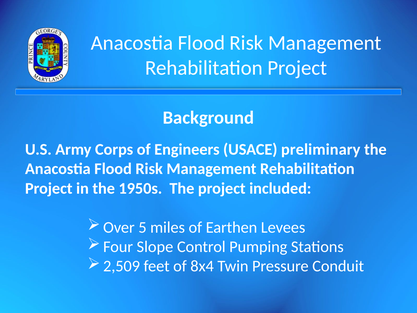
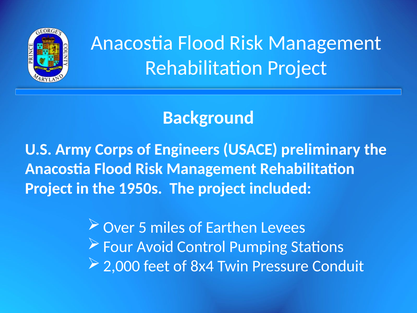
Slope: Slope -> Avoid
2,509: 2,509 -> 2,000
